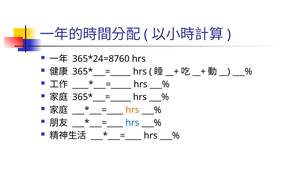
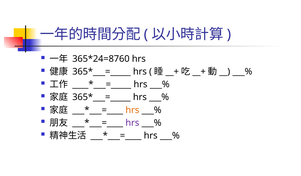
hrs at (132, 123) colour: blue -> purple
